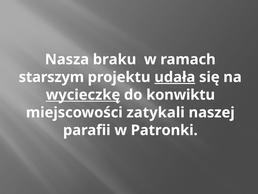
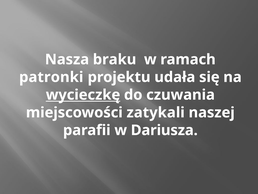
starszym: starszym -> patronki
udała underline: present -> none
konwiktu: konwiktu -> czuwania
Patronki: Patronki -> Dariusza
